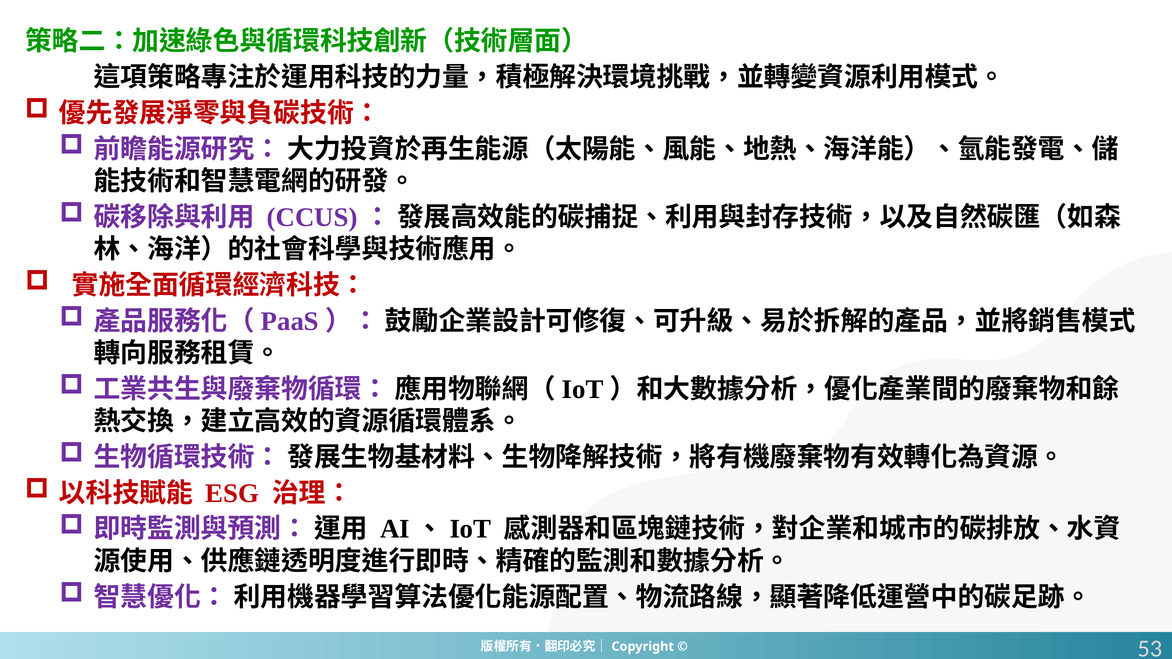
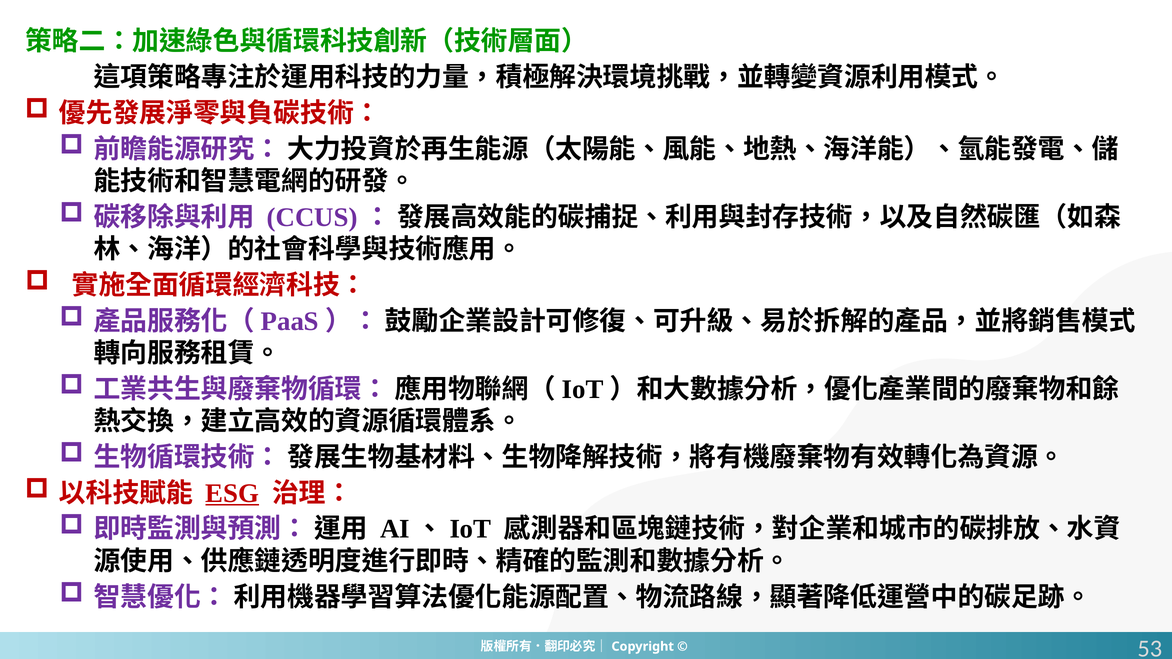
ESG underline: none -> present
